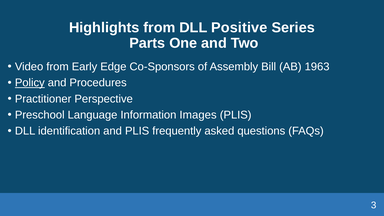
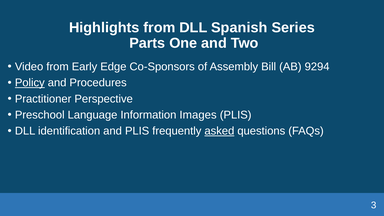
Positive: Positive -> Spanish
1963: 1963 -> 9294
asked underline: none -> present
